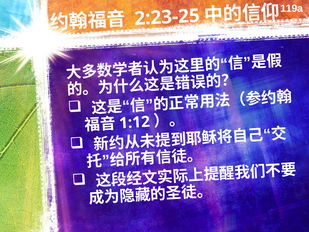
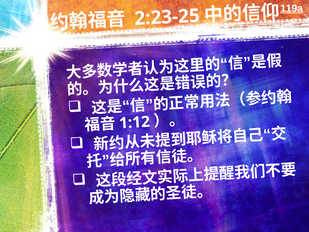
119a underline: none -> present
